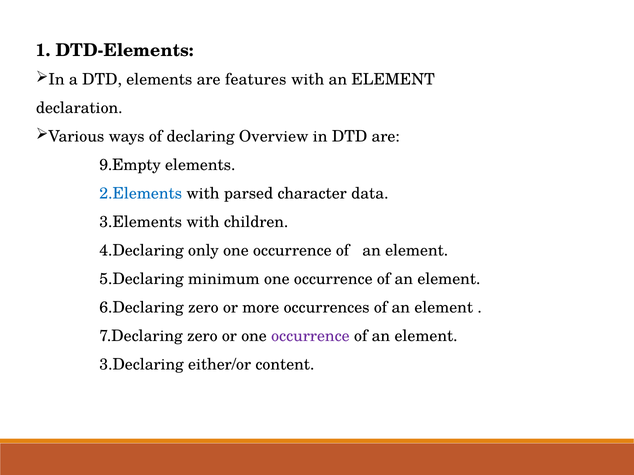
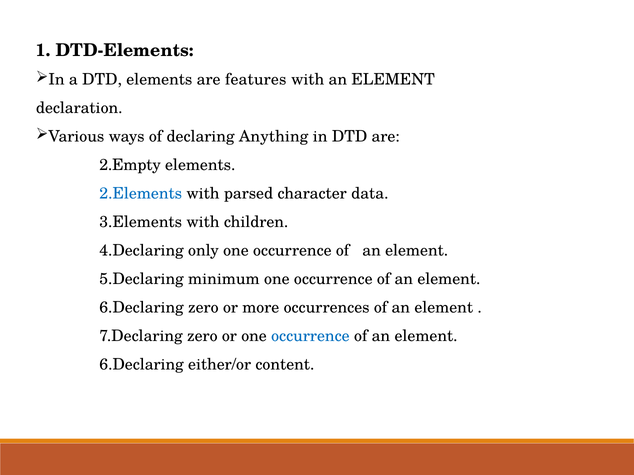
Overview: Overview -> Anything
9.Empty: 9.Empty -> 2.Empty
occurrence at (310, 336) colour: purple -> blue
3.Declaring at (142, 365): 3.Declaring -> 6.Declaring
